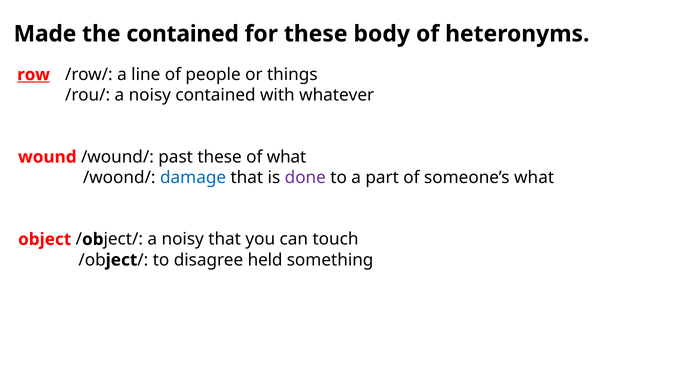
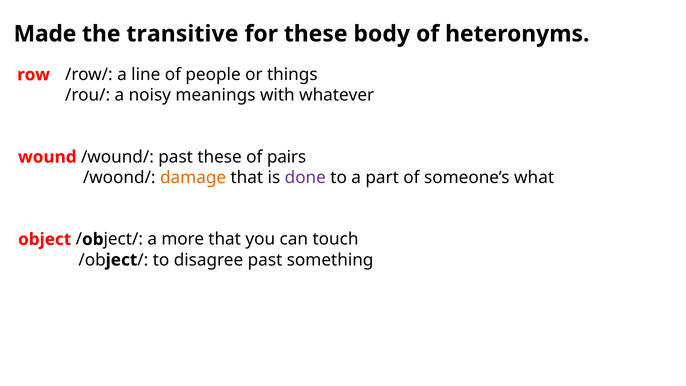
the contained: contained -> transitive
row underline: present -> none
noisy contained: contained -> meanings
of what: what -> pairs
damage colour: blue -> orange
noisy at (183, 239): noisy -> more
disagree held: held -> past
